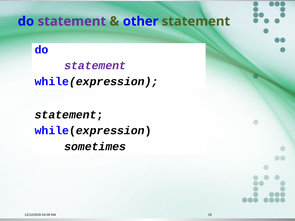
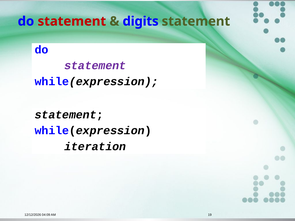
statement at (72, 21) colour: purple -> red
other: other -> digits
sometimes: sometimes -> iteration
